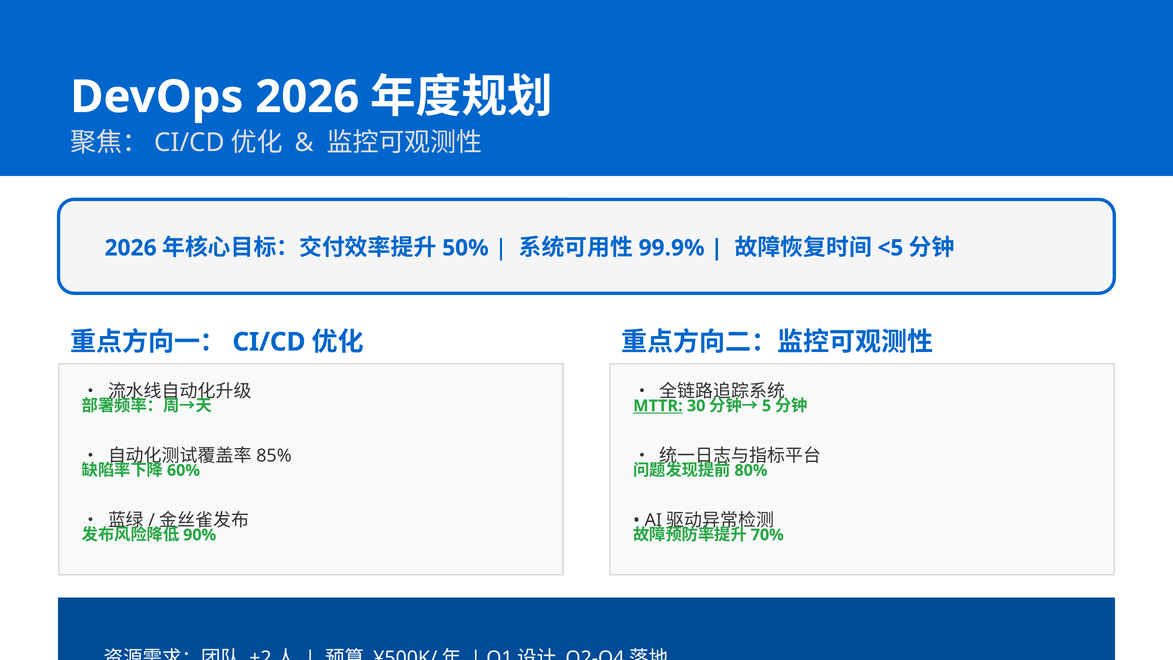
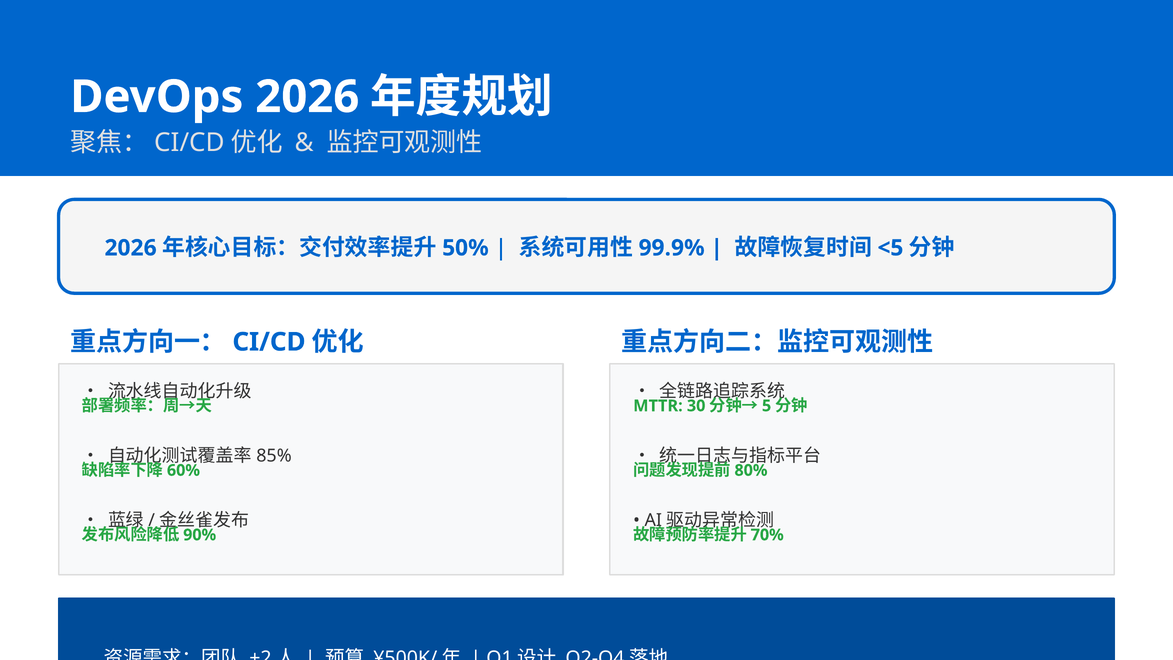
MTTR underline: present -> none
